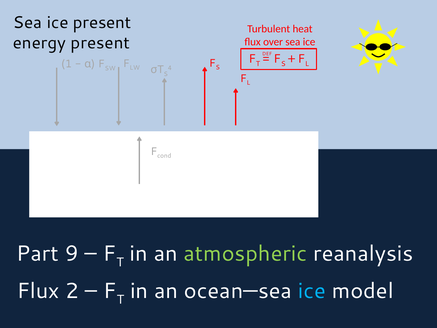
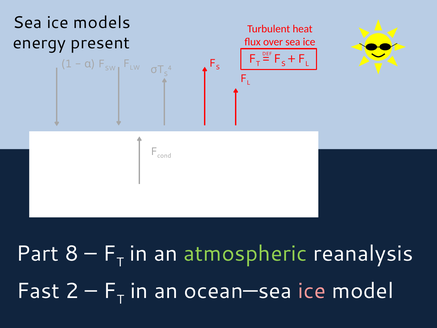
ice present: present -> models
9: 9 -> 8
Flux at (38, 291): Flux -> Fast
ice at (312, 291) colour: light blue -> pink
